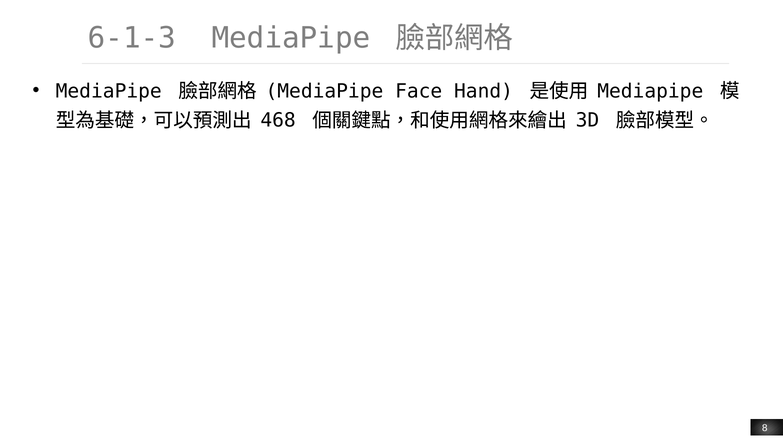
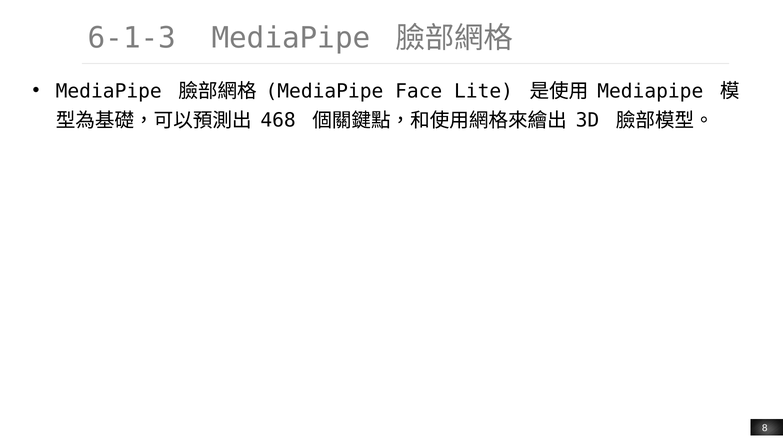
Hand: Hand -> Lite
